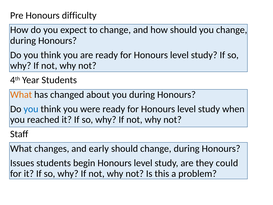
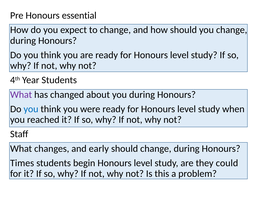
difficulty: difficulty -> essential
What at (21, 94) colour: orange -> purple
Issues: Issues -> Times
